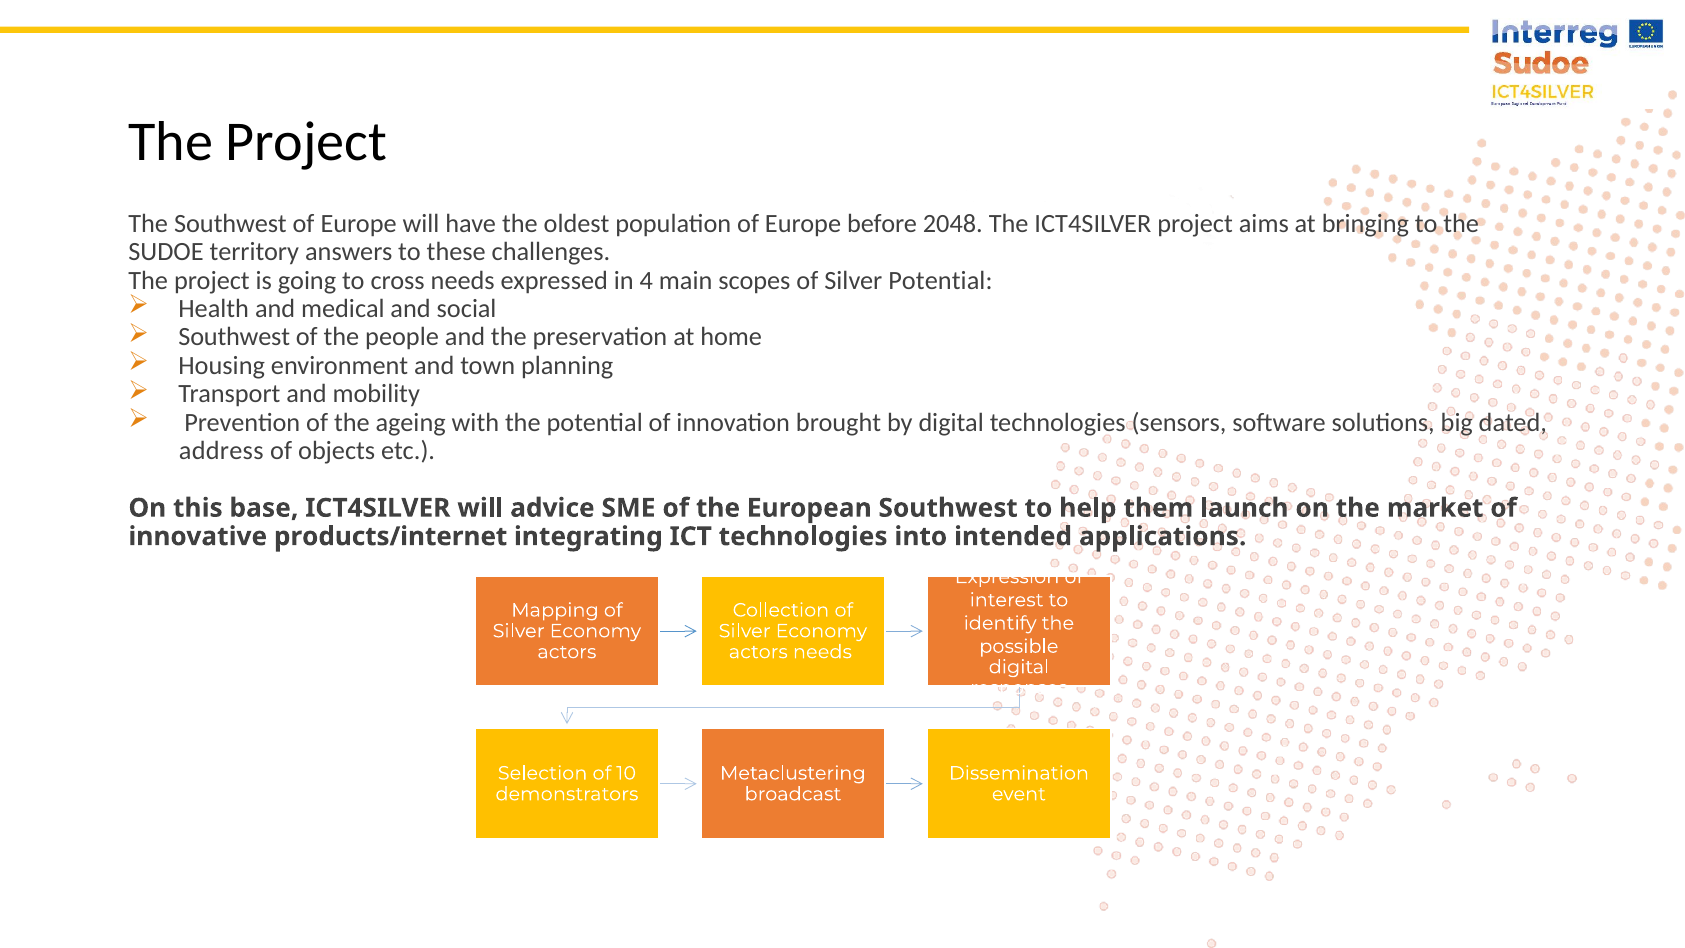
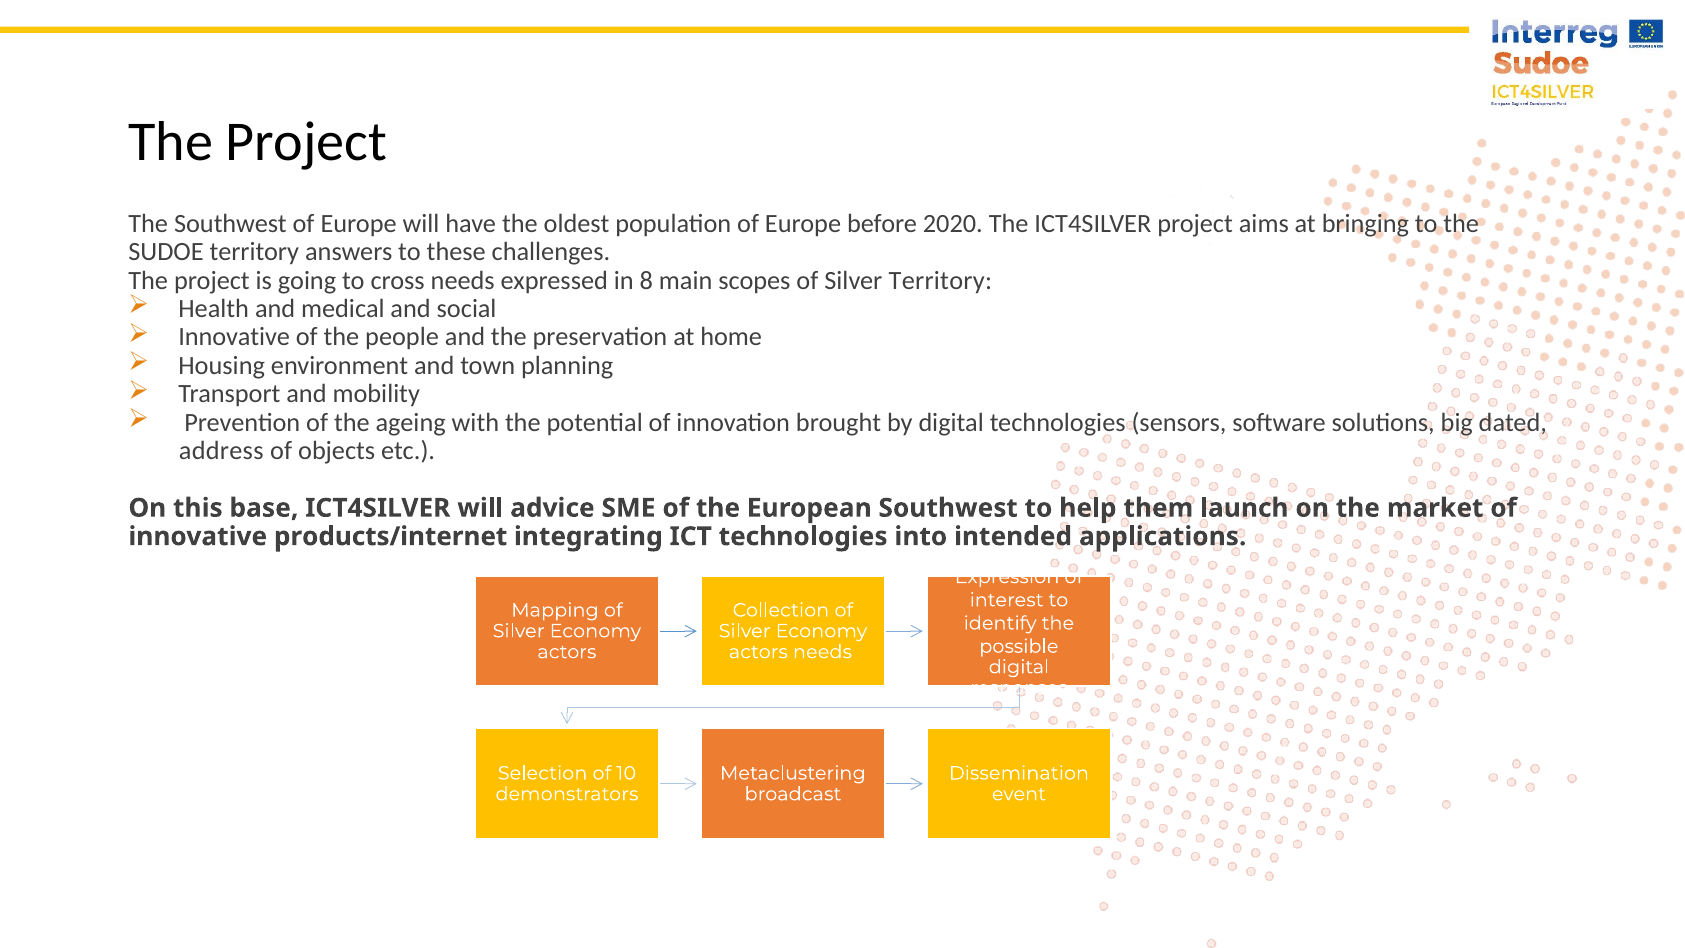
2048: 2048 -> 2020
4: 4 -> 8
Silver Potential: Potential -> Territory
Southwest at (234, 337): Southwest -> Innovative
